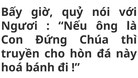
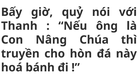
Ngươi: Ngươi -> Thanh
Đứng: Đứng -> Nâng
